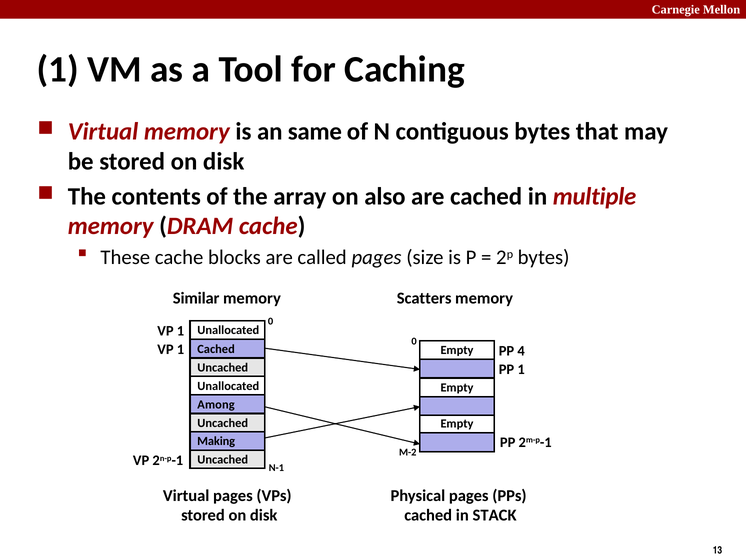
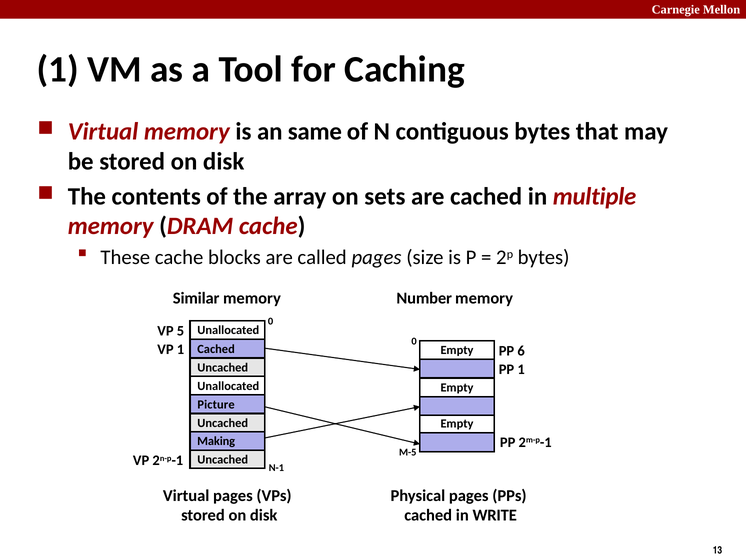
also: also -> sets
Scatters: Scatters -> Number
1 at (181, 331): 1 -> 5
4: 4 -> 6
Among: Among -> Picture
M-2: M-2 -> M-5
STACK: STACK -> WRITE
